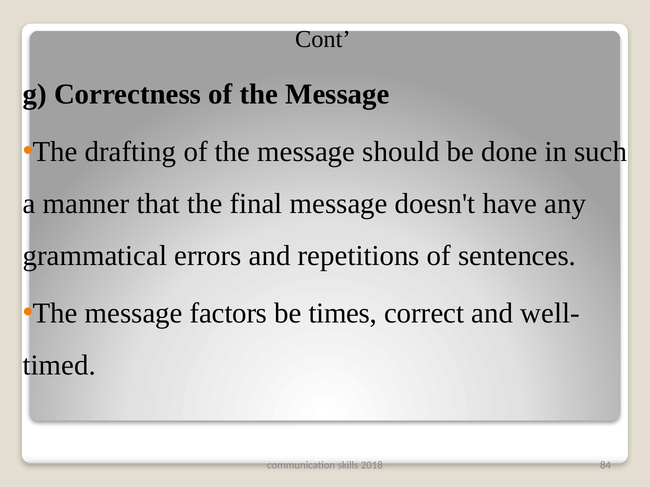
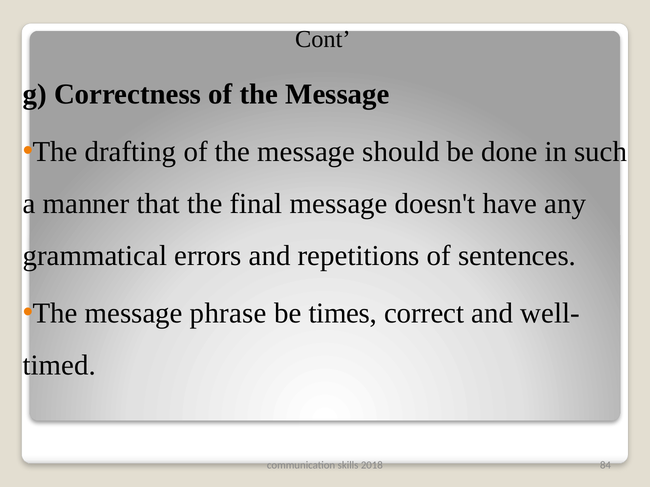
factors: factors -> phrase
